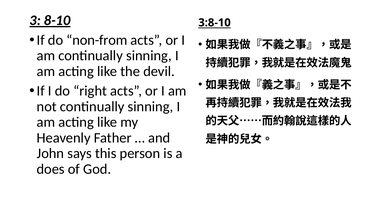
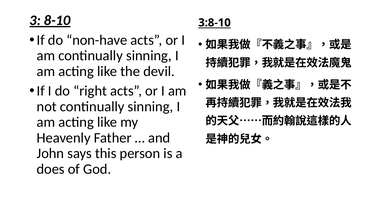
non-from: non-from -> non-have
